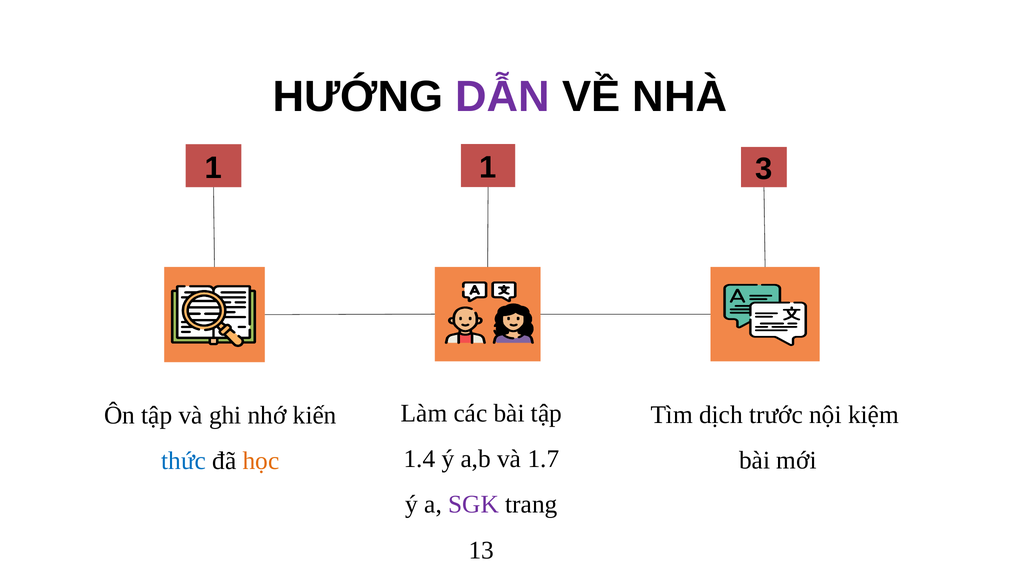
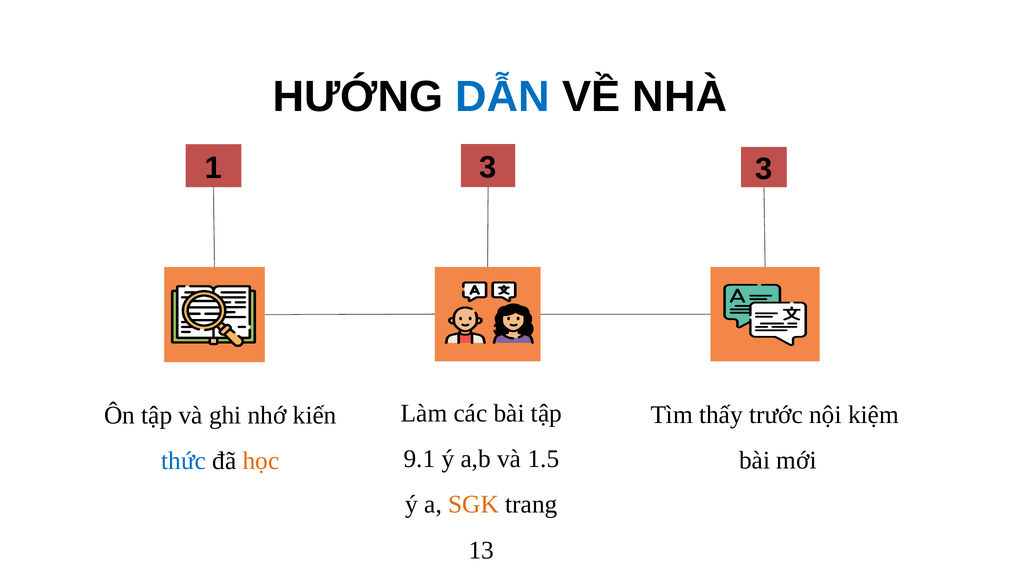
DẪN colour: purple -> blue
1 1: 1 -> 3
dịch: dịch -> thấy
1.4: 1.4 -> 9.1
1.7: 1.7 -> 1.5
SGK colour: purple -> orange
